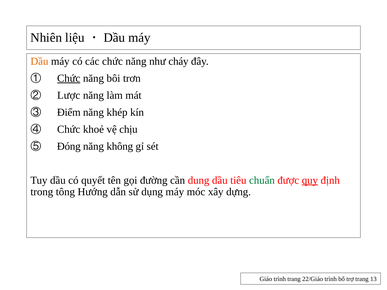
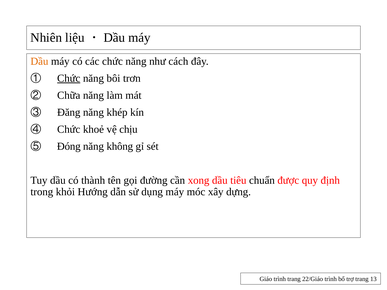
cháy: cháy -> cách
Lược: Lược -> Chữa
Điểm: Điểm -> Đăng
quyết: quyết -> thành
dung: dung -> xong
chuẩn colour: green -> black
quy underline: present -> none
tông: tông -> khỏi
